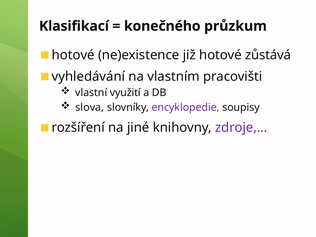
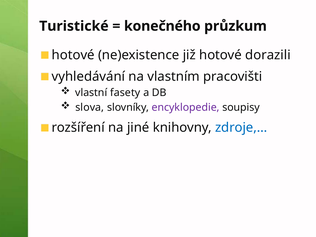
Klasifikací: Klasifikací -> Turistické
zůstává: zůstává -> dorazili
využití: využití -> fasety
zdroje,… colour: purple -> blue
